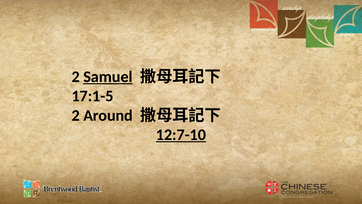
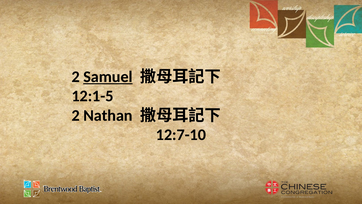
17:1-5: 17:1-5 -> 12:1-5
Around: Around -> Nathan
12:7-10 underline: present -> none
